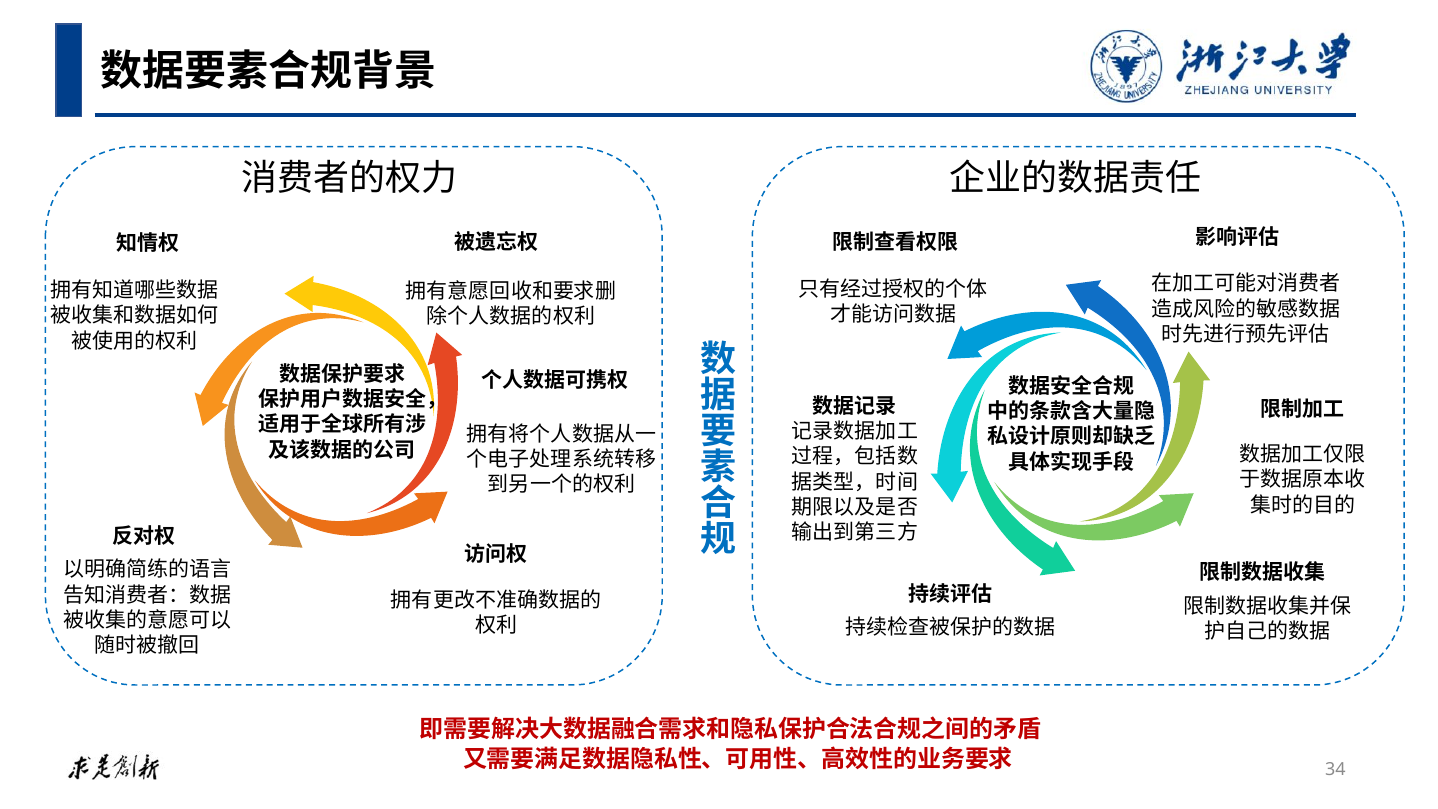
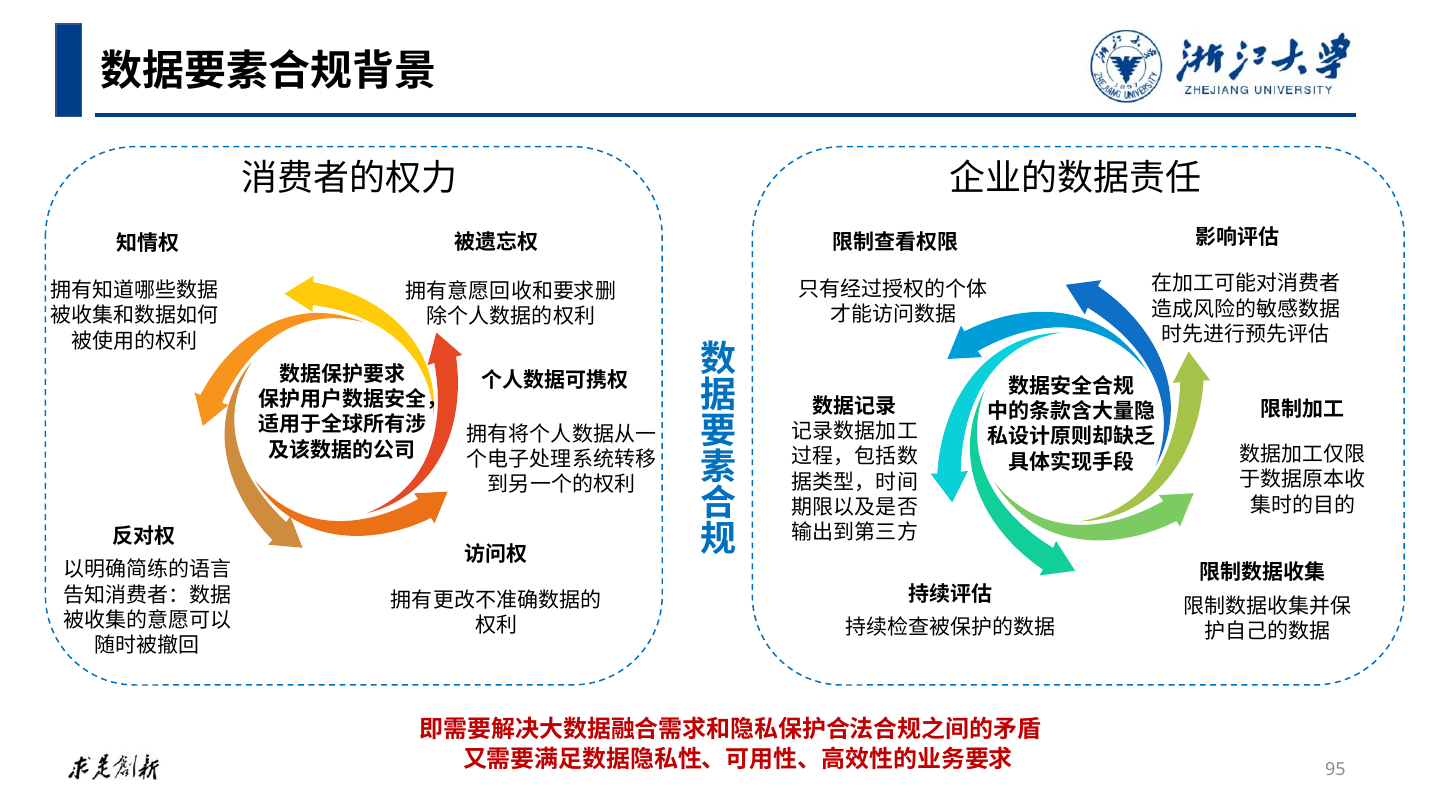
34: 34 -> 95
